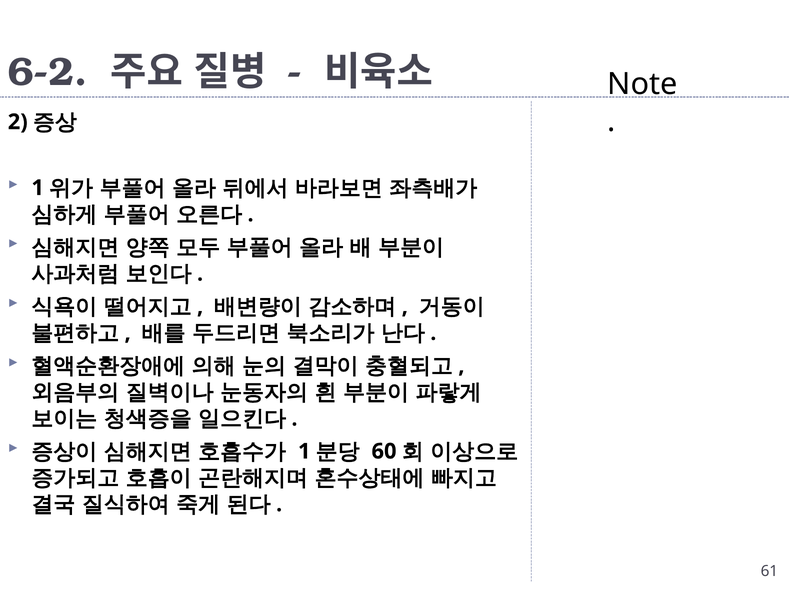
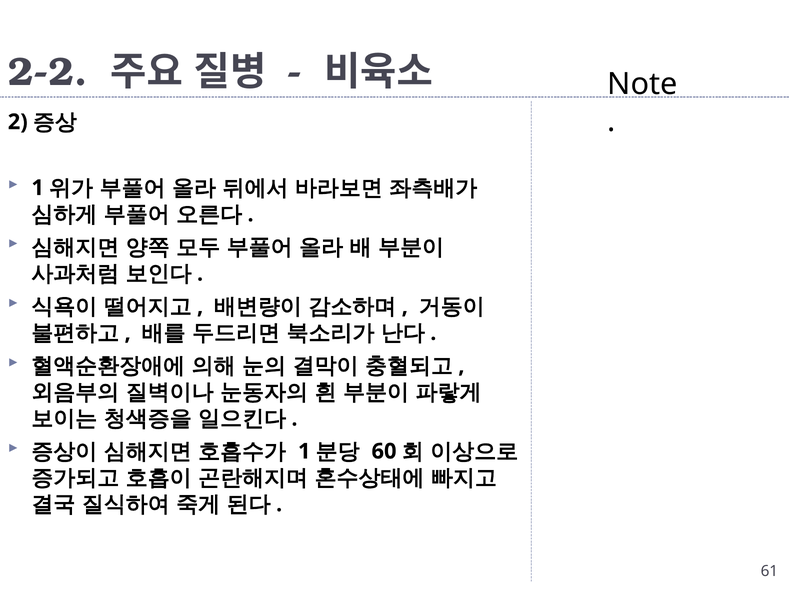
6-2: 6-2 -> 2-2
